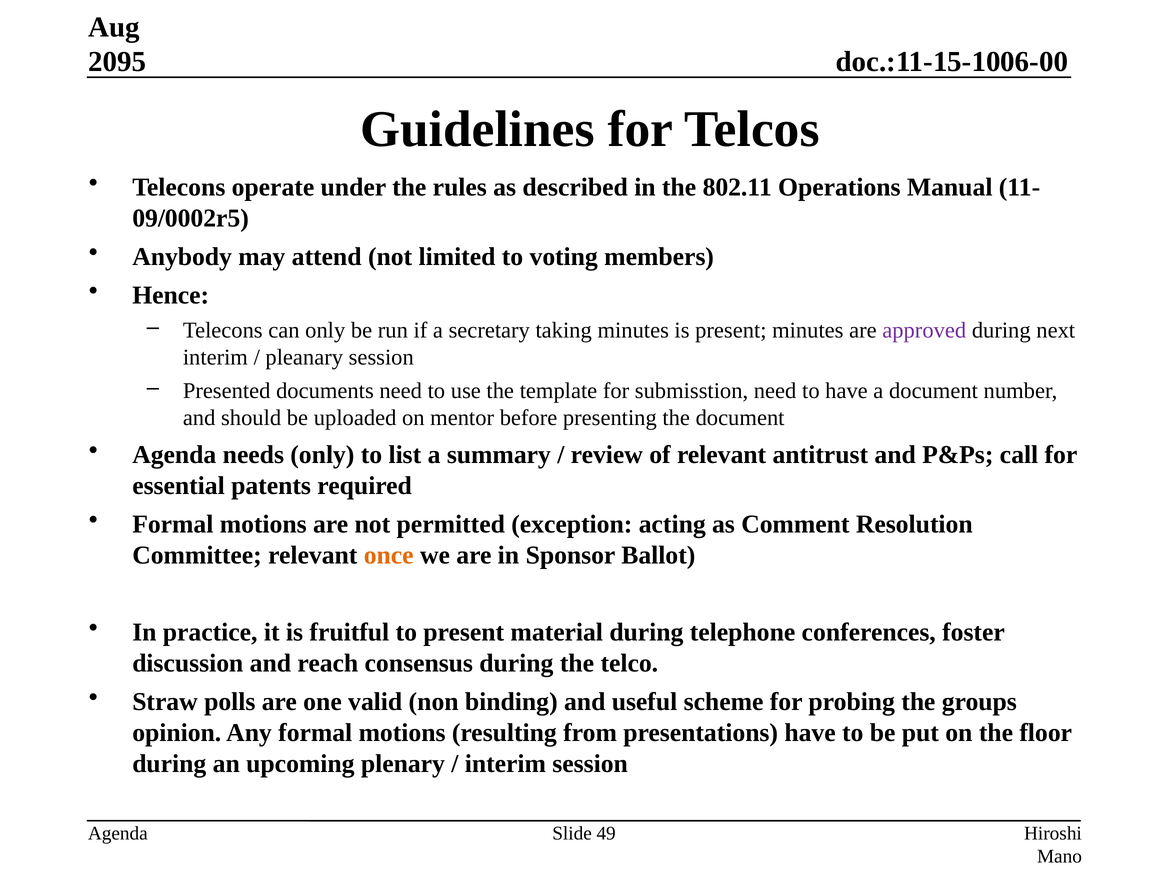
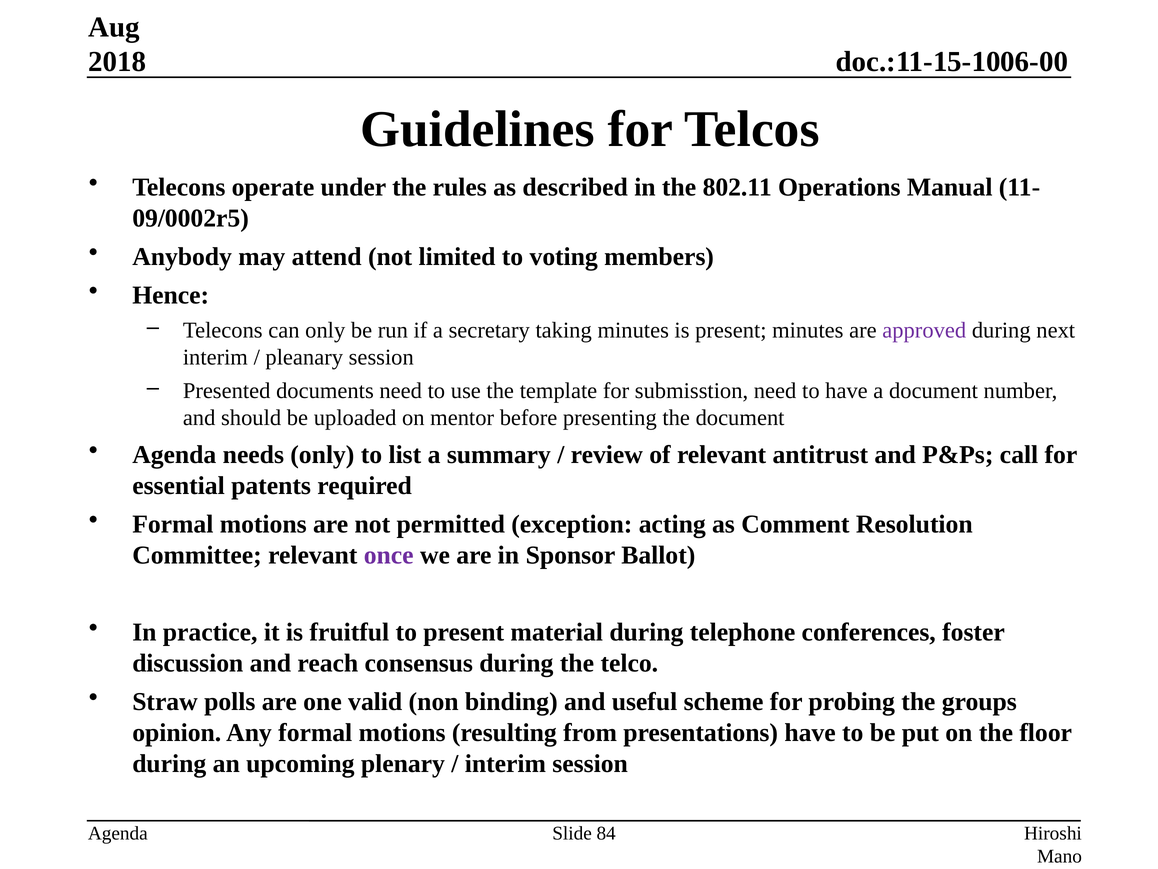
2095: 2095 -> 2018
once colour: orange -> purple
49: 49 -> 84
